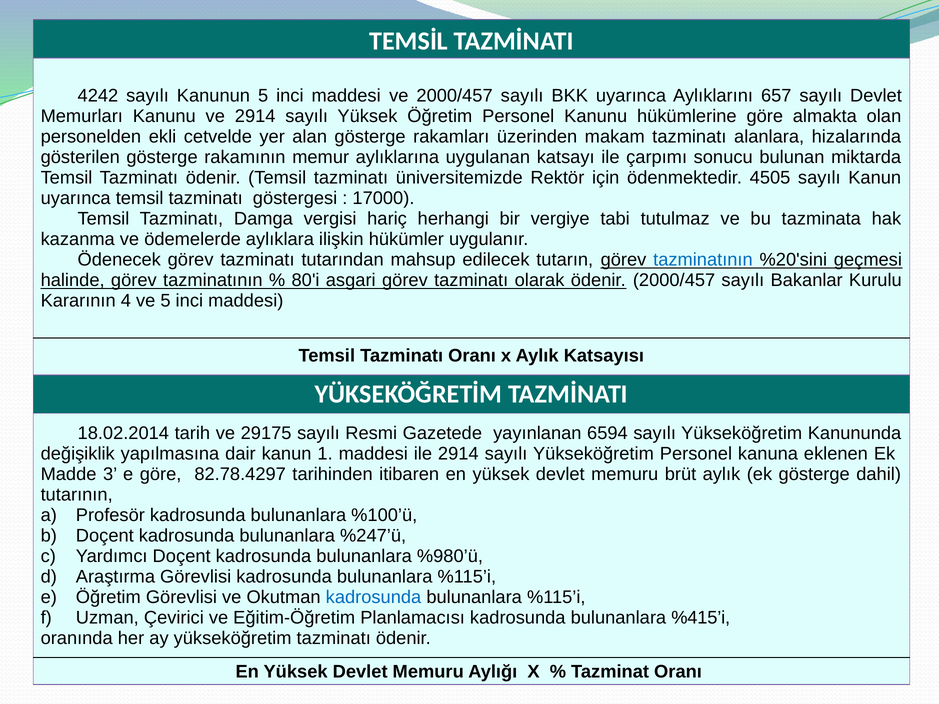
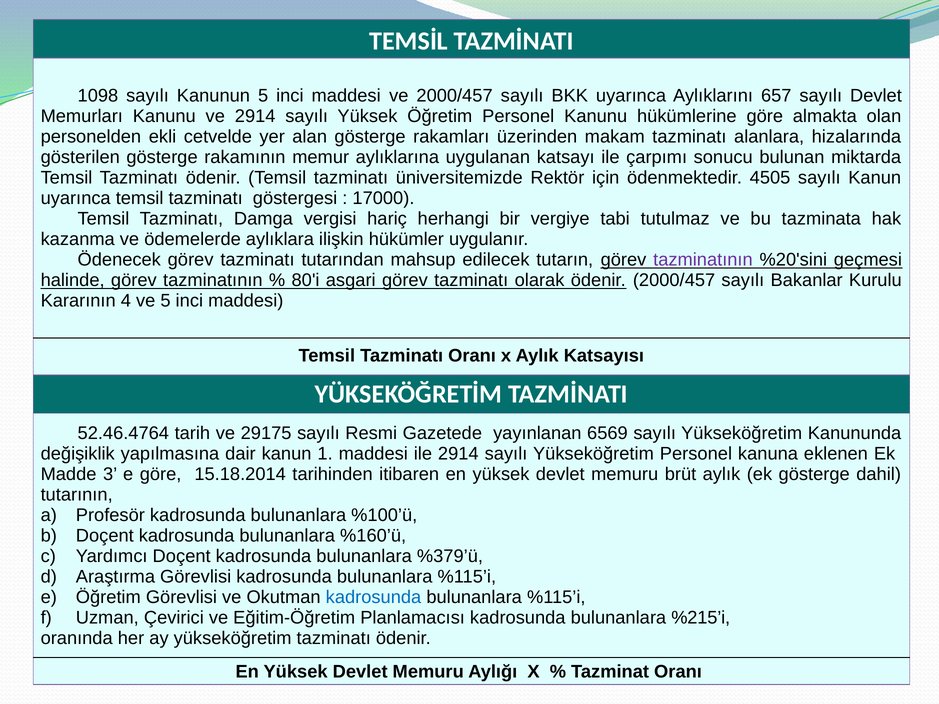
4242: 4242 -> 1098
tazminatının at (703, 260) colour: blue -> purple
18.02.2014: 18.02.2014 -> 52.46.4764
6594: 6594 -> 6569
82.78.4297: 82.78.4297 -> 15.18.2014
%247’ü: %247’ü -> %160’ü
%980’ü: %980’ü -> %379’ü
%415’i: %415’i -> %215’i
